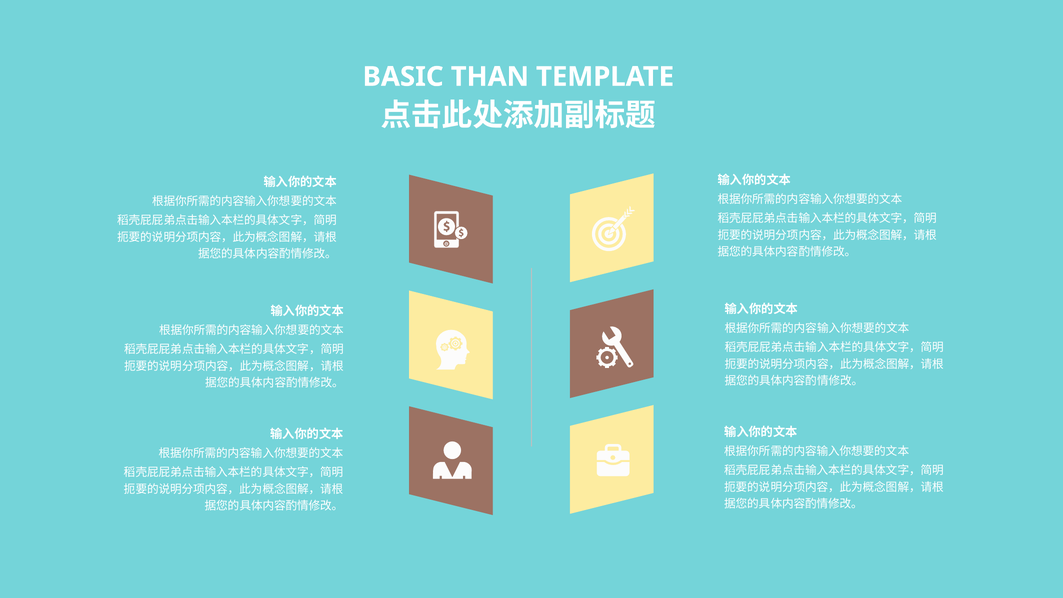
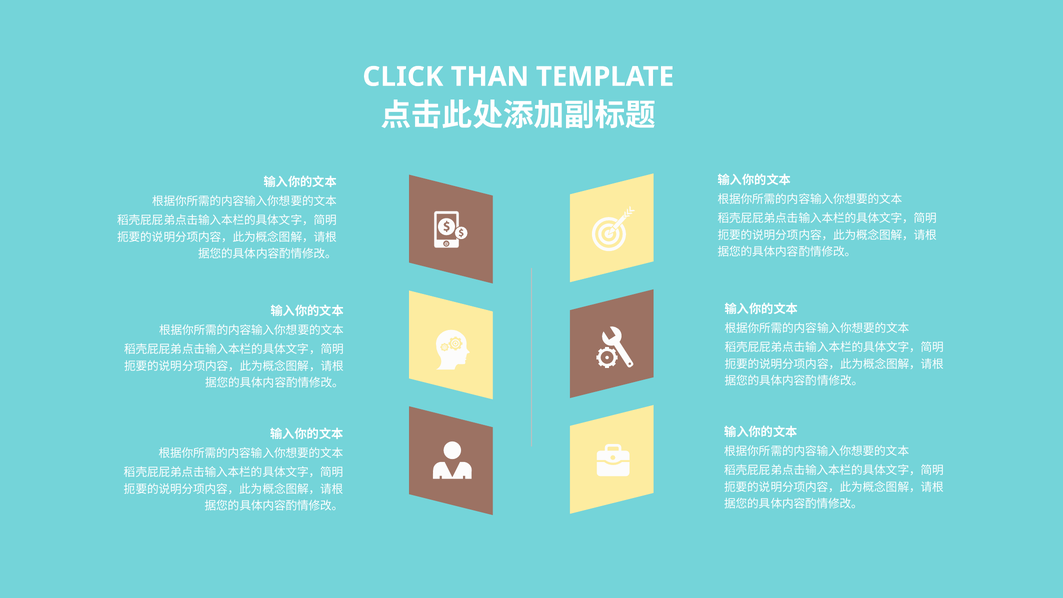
BASIC: BASIC -> CLICK
